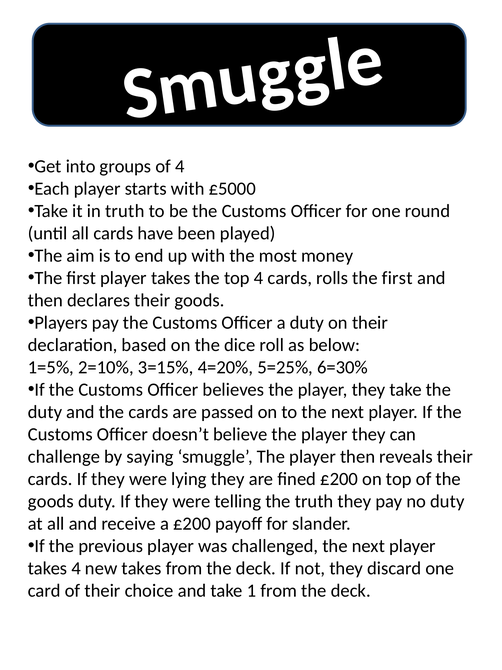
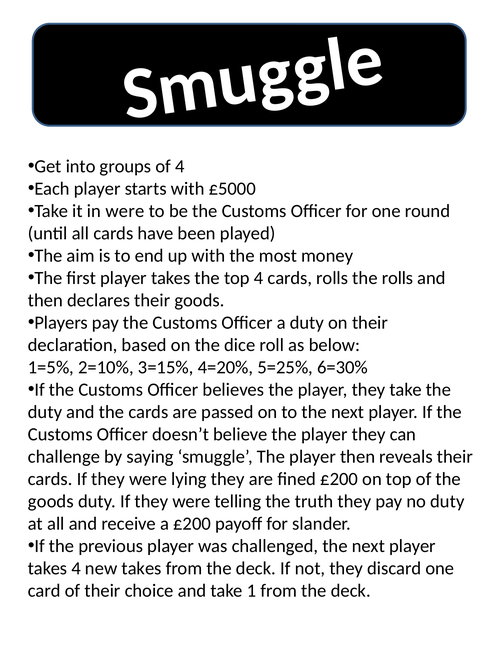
in truth: truth -> were
rolls the first: first -> rolls
